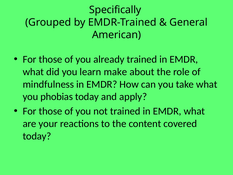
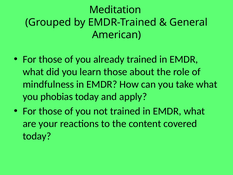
Specifically: Specifically -> Meditation
learn make: make -> those
